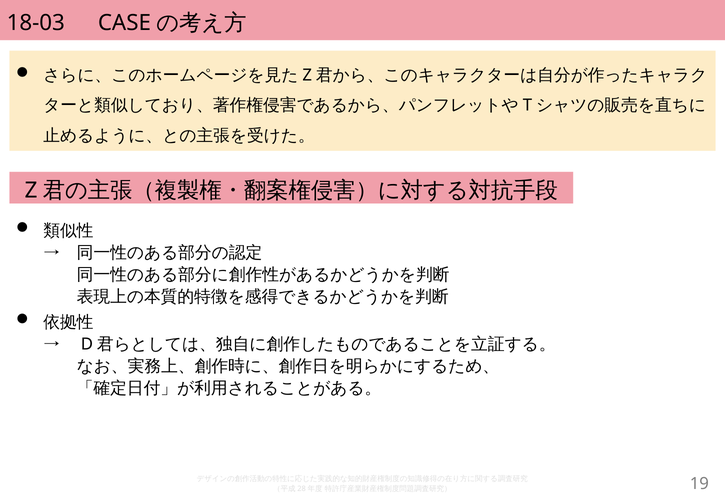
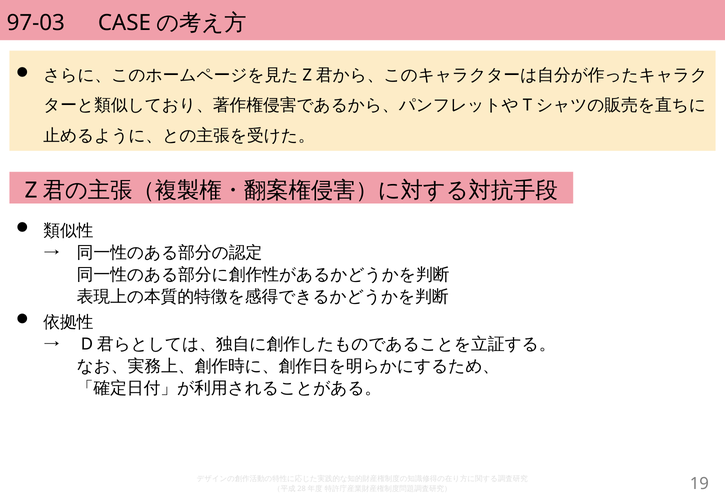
18-03: 18-03 -> 97-03
